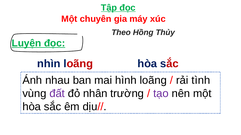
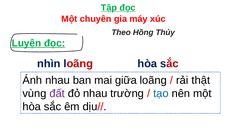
hình: hình -> giữa
tình: tình -> thật
đỏ nhân: nhân -> nhau
tạo colour: purple -> blue
